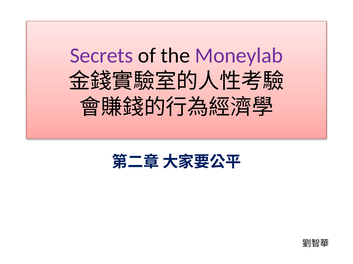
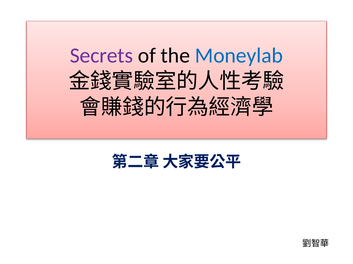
Moneylab colour: purple -> blue
